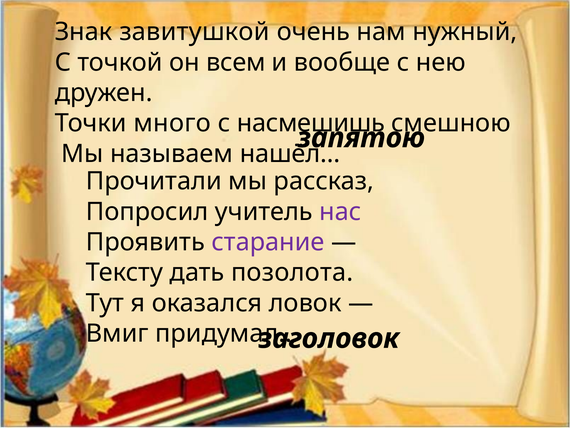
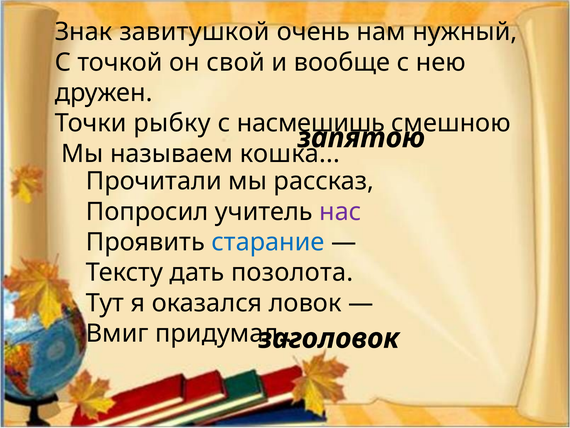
всем: всем -> свой
много: много -> рыбку
нашёл: нашёл -> кошка
старание colour: purple -> blue
